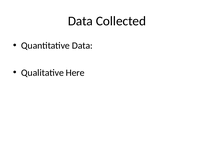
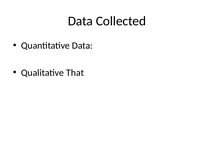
Here: Here -> That
